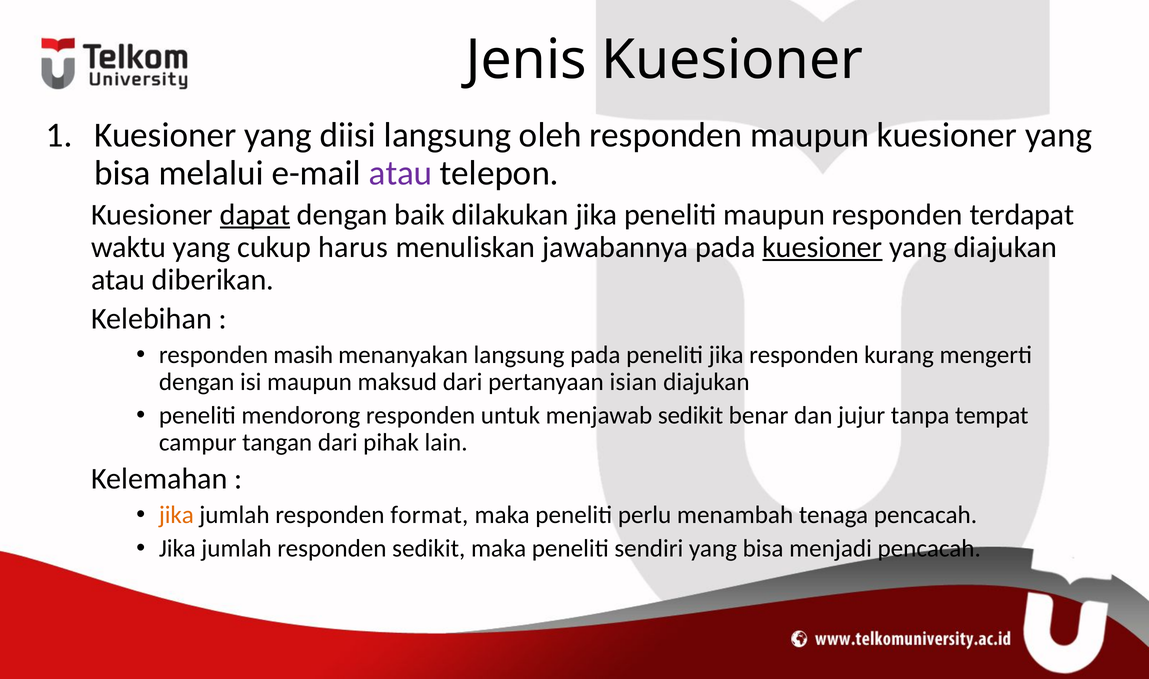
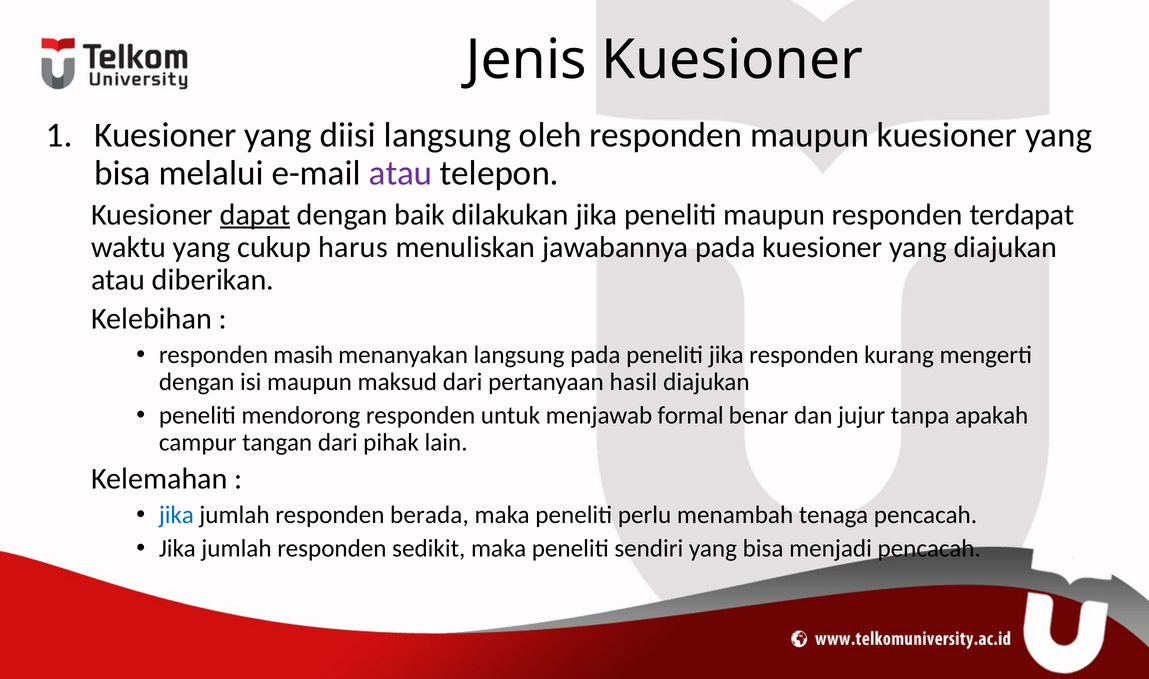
kuesioner at (822, 247) underline: present -> none
isian: isian -> hasil
menjawab sedikit: sedikit -> formal
tempat: tempat -> apakah
jika at (176, 514) colour: orange -> blue
format: format -> berada
